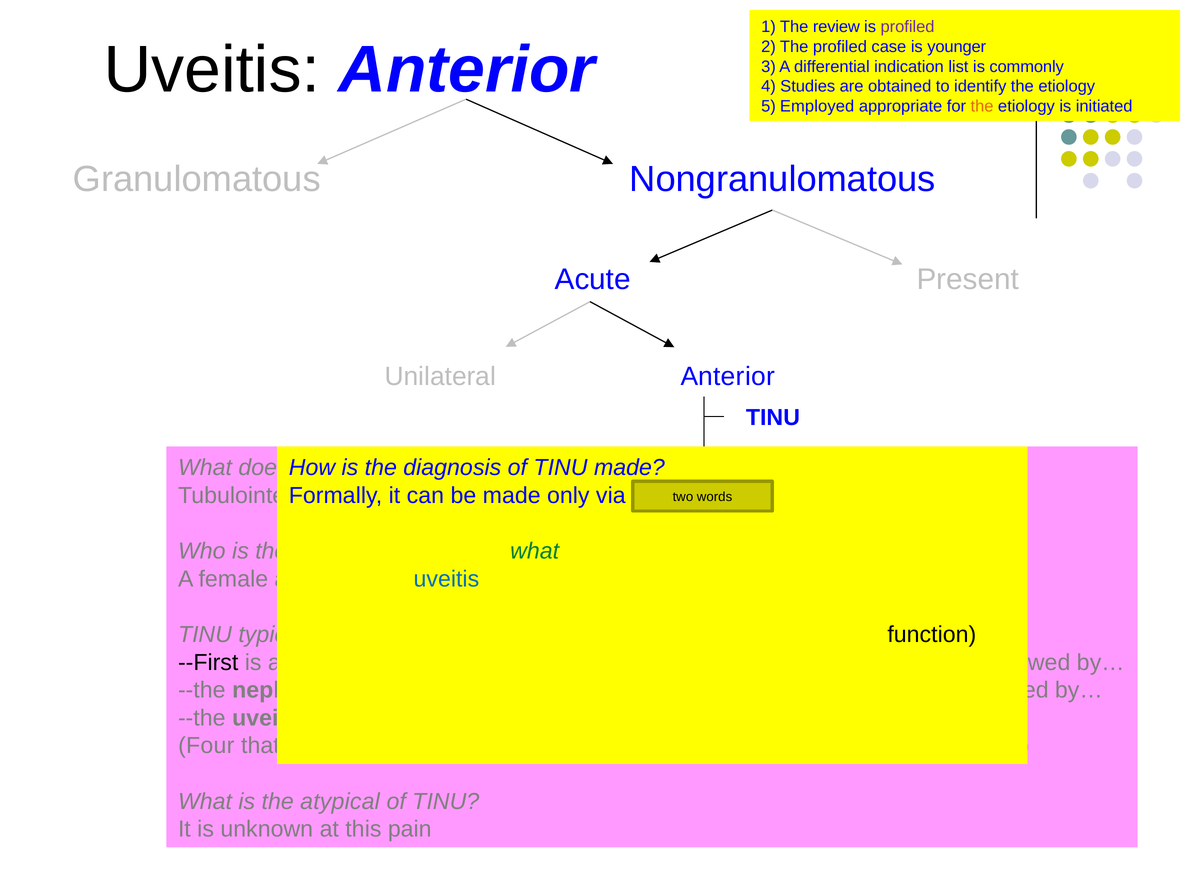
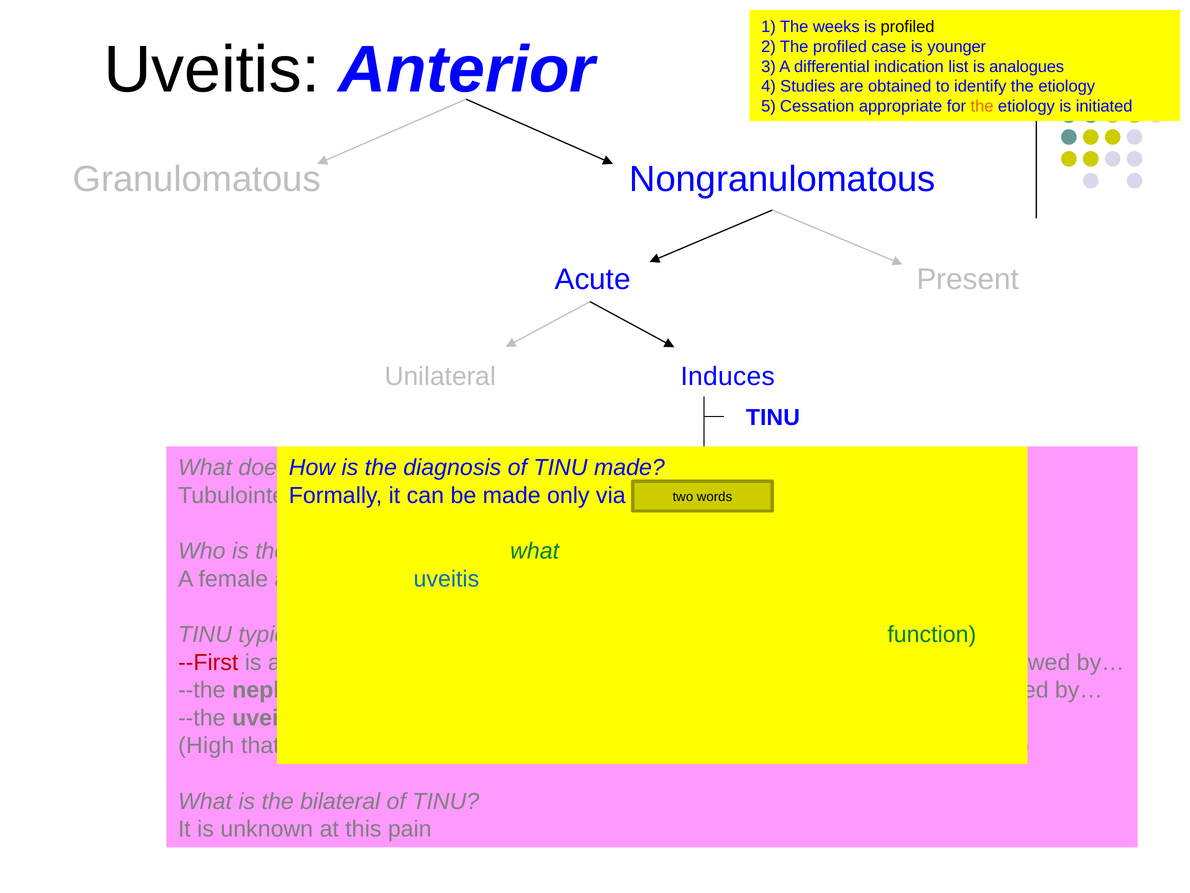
review: review -> weeks
profiled at (908, 27) colour: purple -> black
commonly: commonly -> analogues
Employed: Employed -> Cessation
Unilateral Anterior: Anterior -> Induces
function colour: black -> green
--First colour: black -> red
Four: Four -> High
the atypical: atypical -> bilateral
